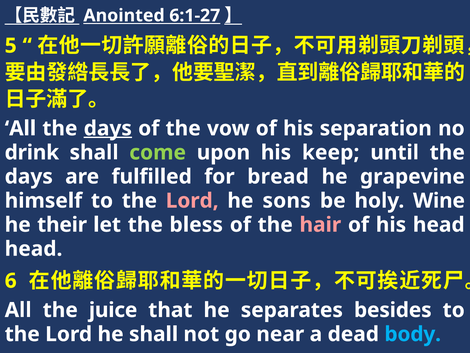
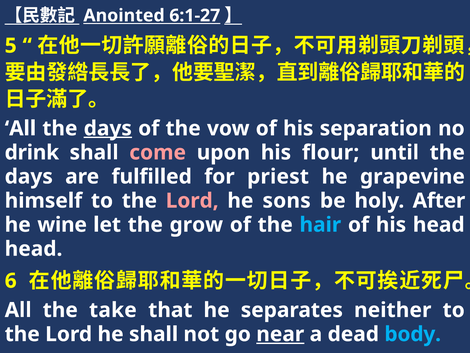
come colour: light green -> pink
keep: keep -> flour
bread: bread -> priest
Wine: Wine -> After
their: their -> wine
bless: bless -> grow
hair colour: pink -> light blue
juice: juice -> take
besides: besides -> neither
near underline: none -> present
